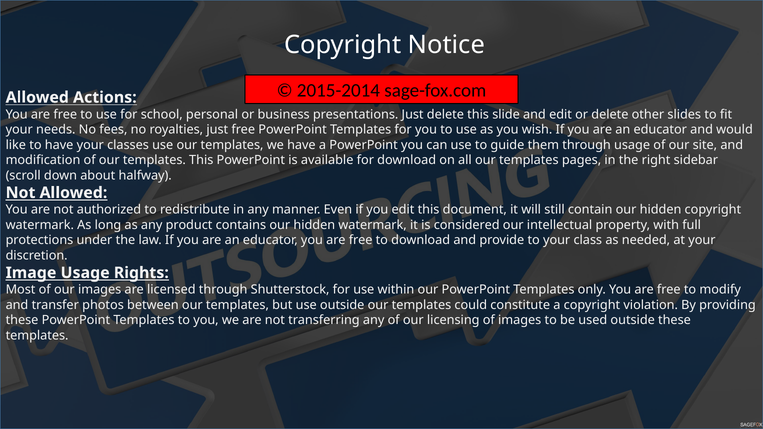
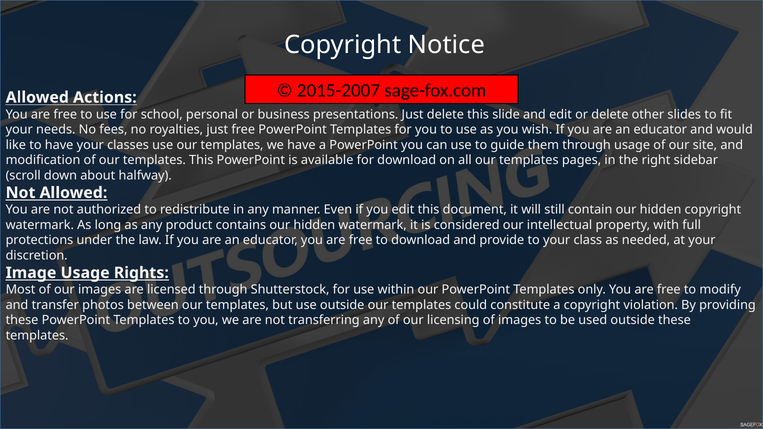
2015-2014: 2015-2014 -> 2015-2007
